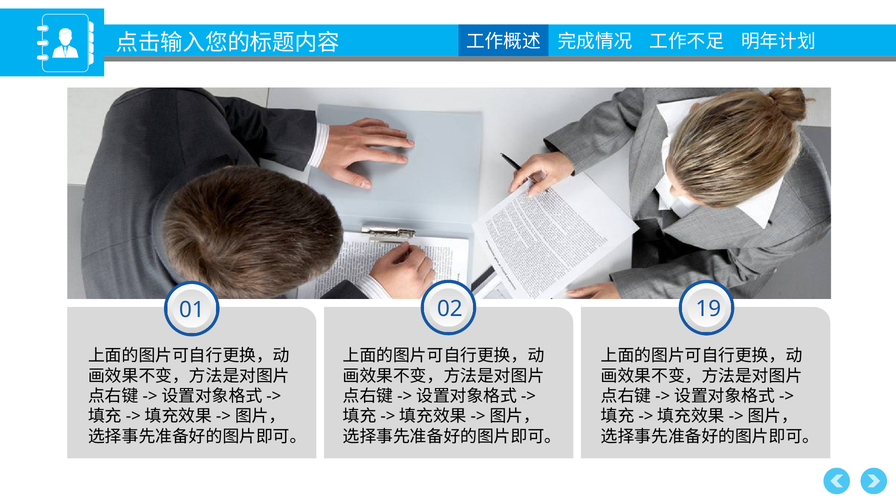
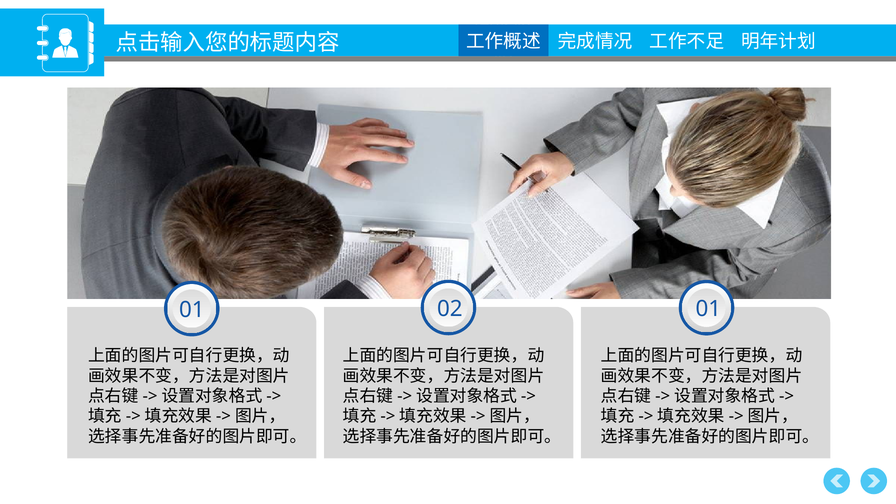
02 19: 19 -> 01
